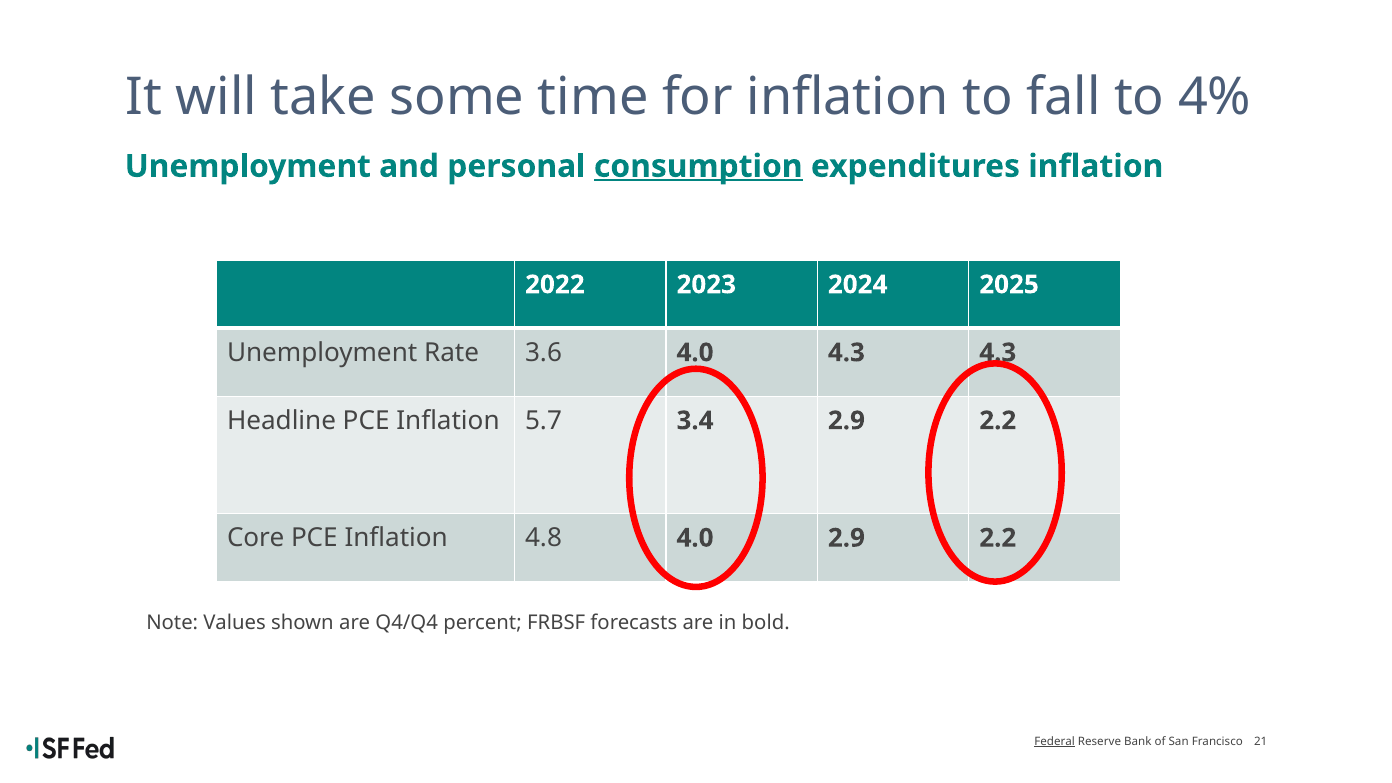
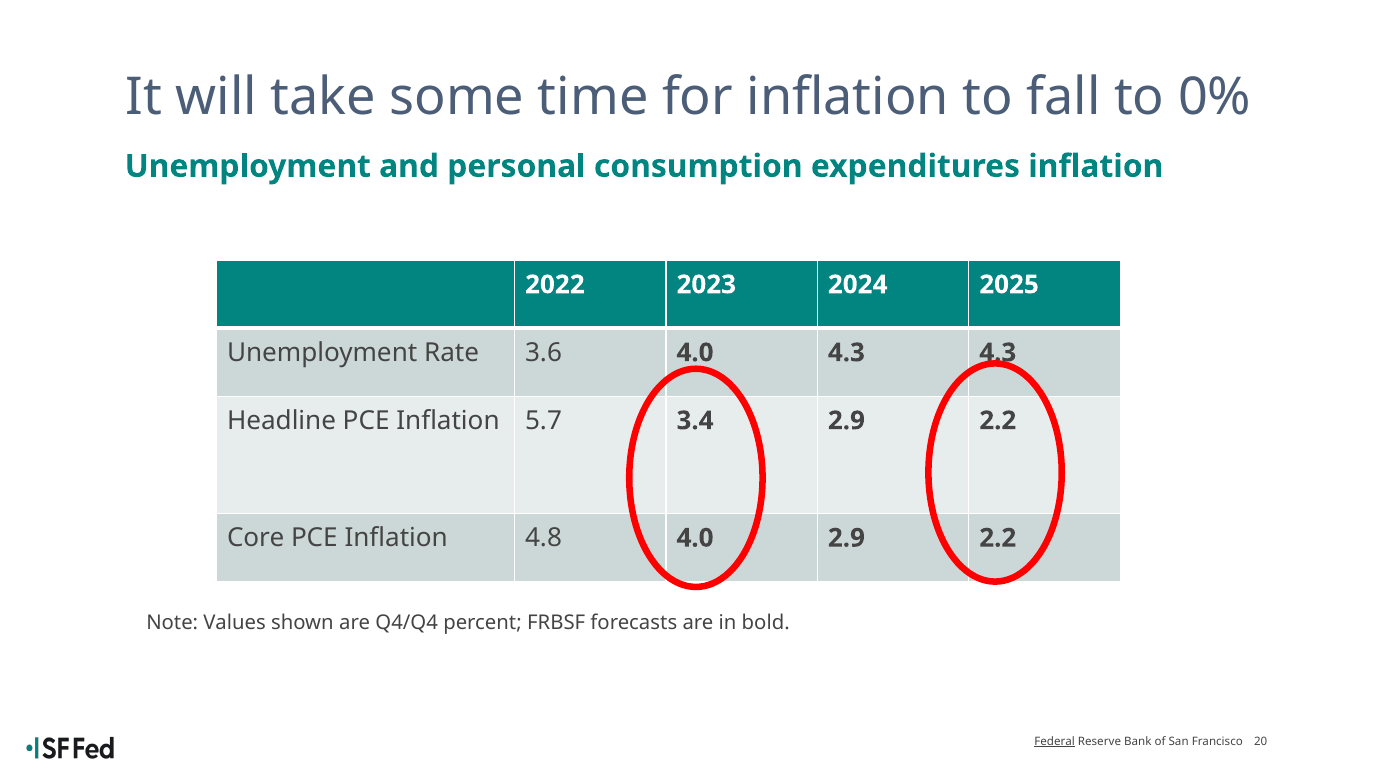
4%: 4% -> 0%
consumption underline: present -> none
21: 21 -> 20
